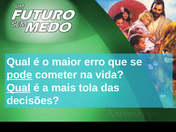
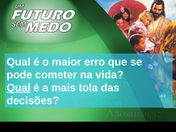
pode underline: present -> none
